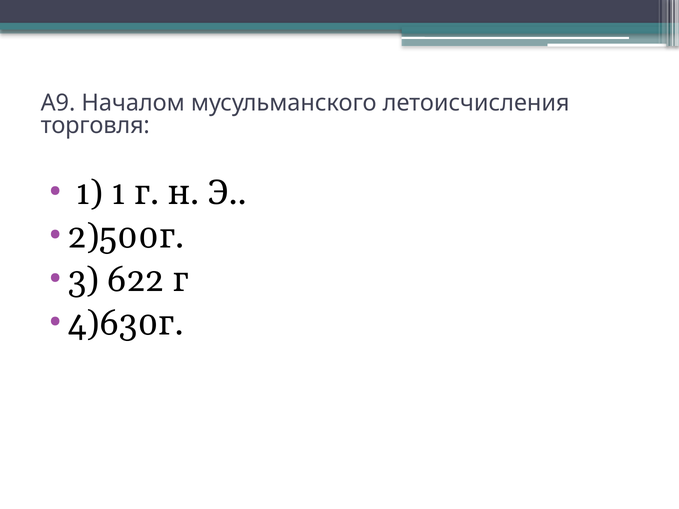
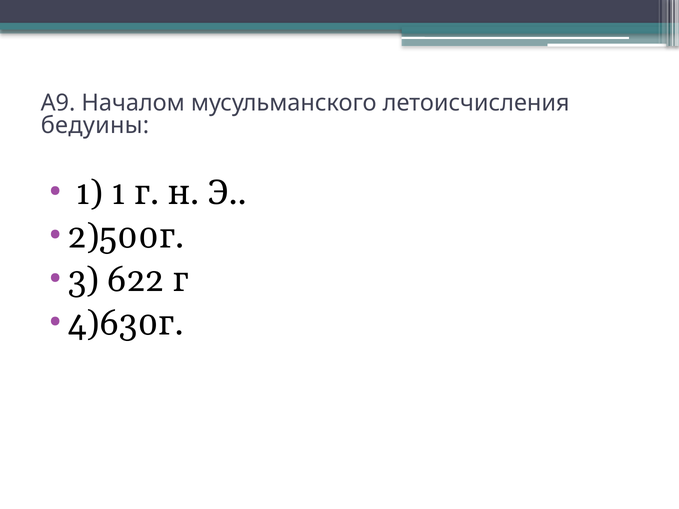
торговля: торговля -> бедуины
